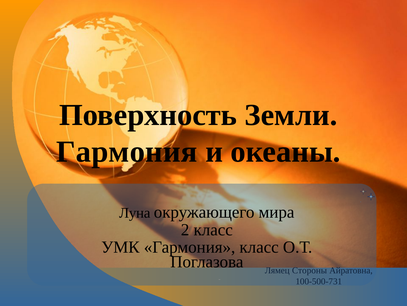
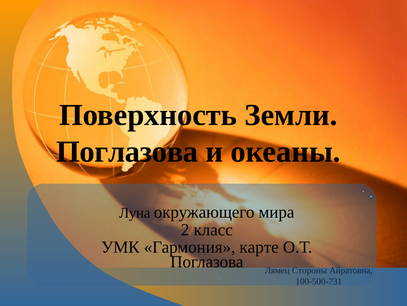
Гармония at (127, 152): Гармония -> Поглазова
Гармония класс: класс -> карте
